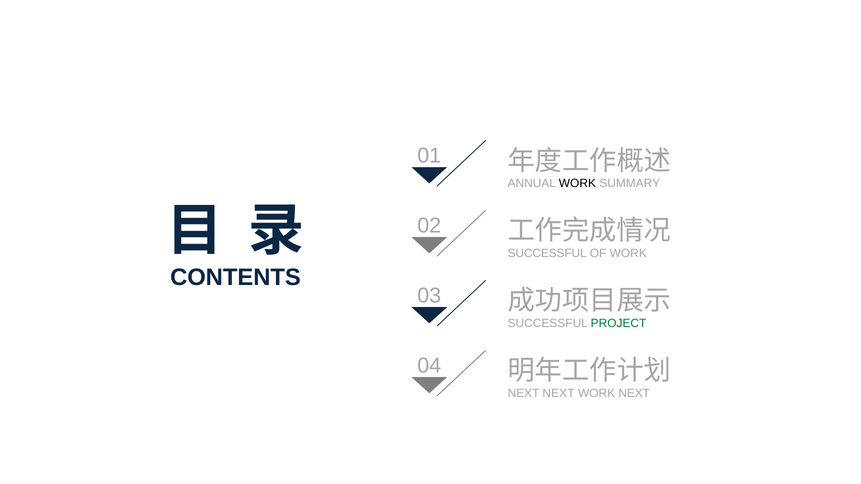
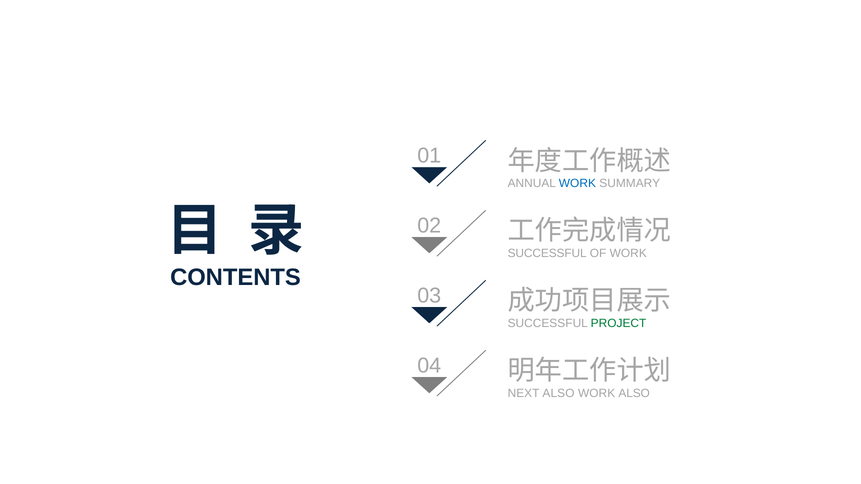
WORK at (577, 184) colour: black -> blue
NEXT NEXT: NEXT -> ALSO
WORK NEXT: NEXT -> ALSO
